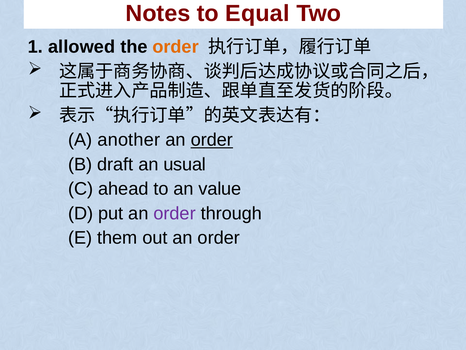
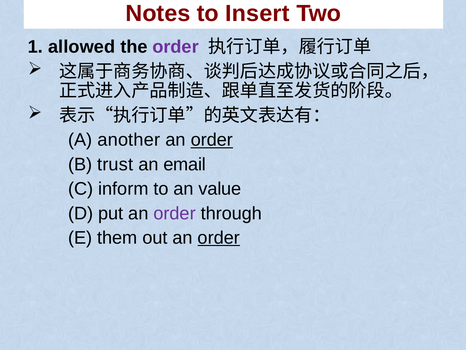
Equal: Equal -> Insert
order at (176, 47) colour: orange -> purple
draft: draft -> trust
usual: usual -> email
ahead: ahead -> inform
order at (219, 237) underline: none -> present
